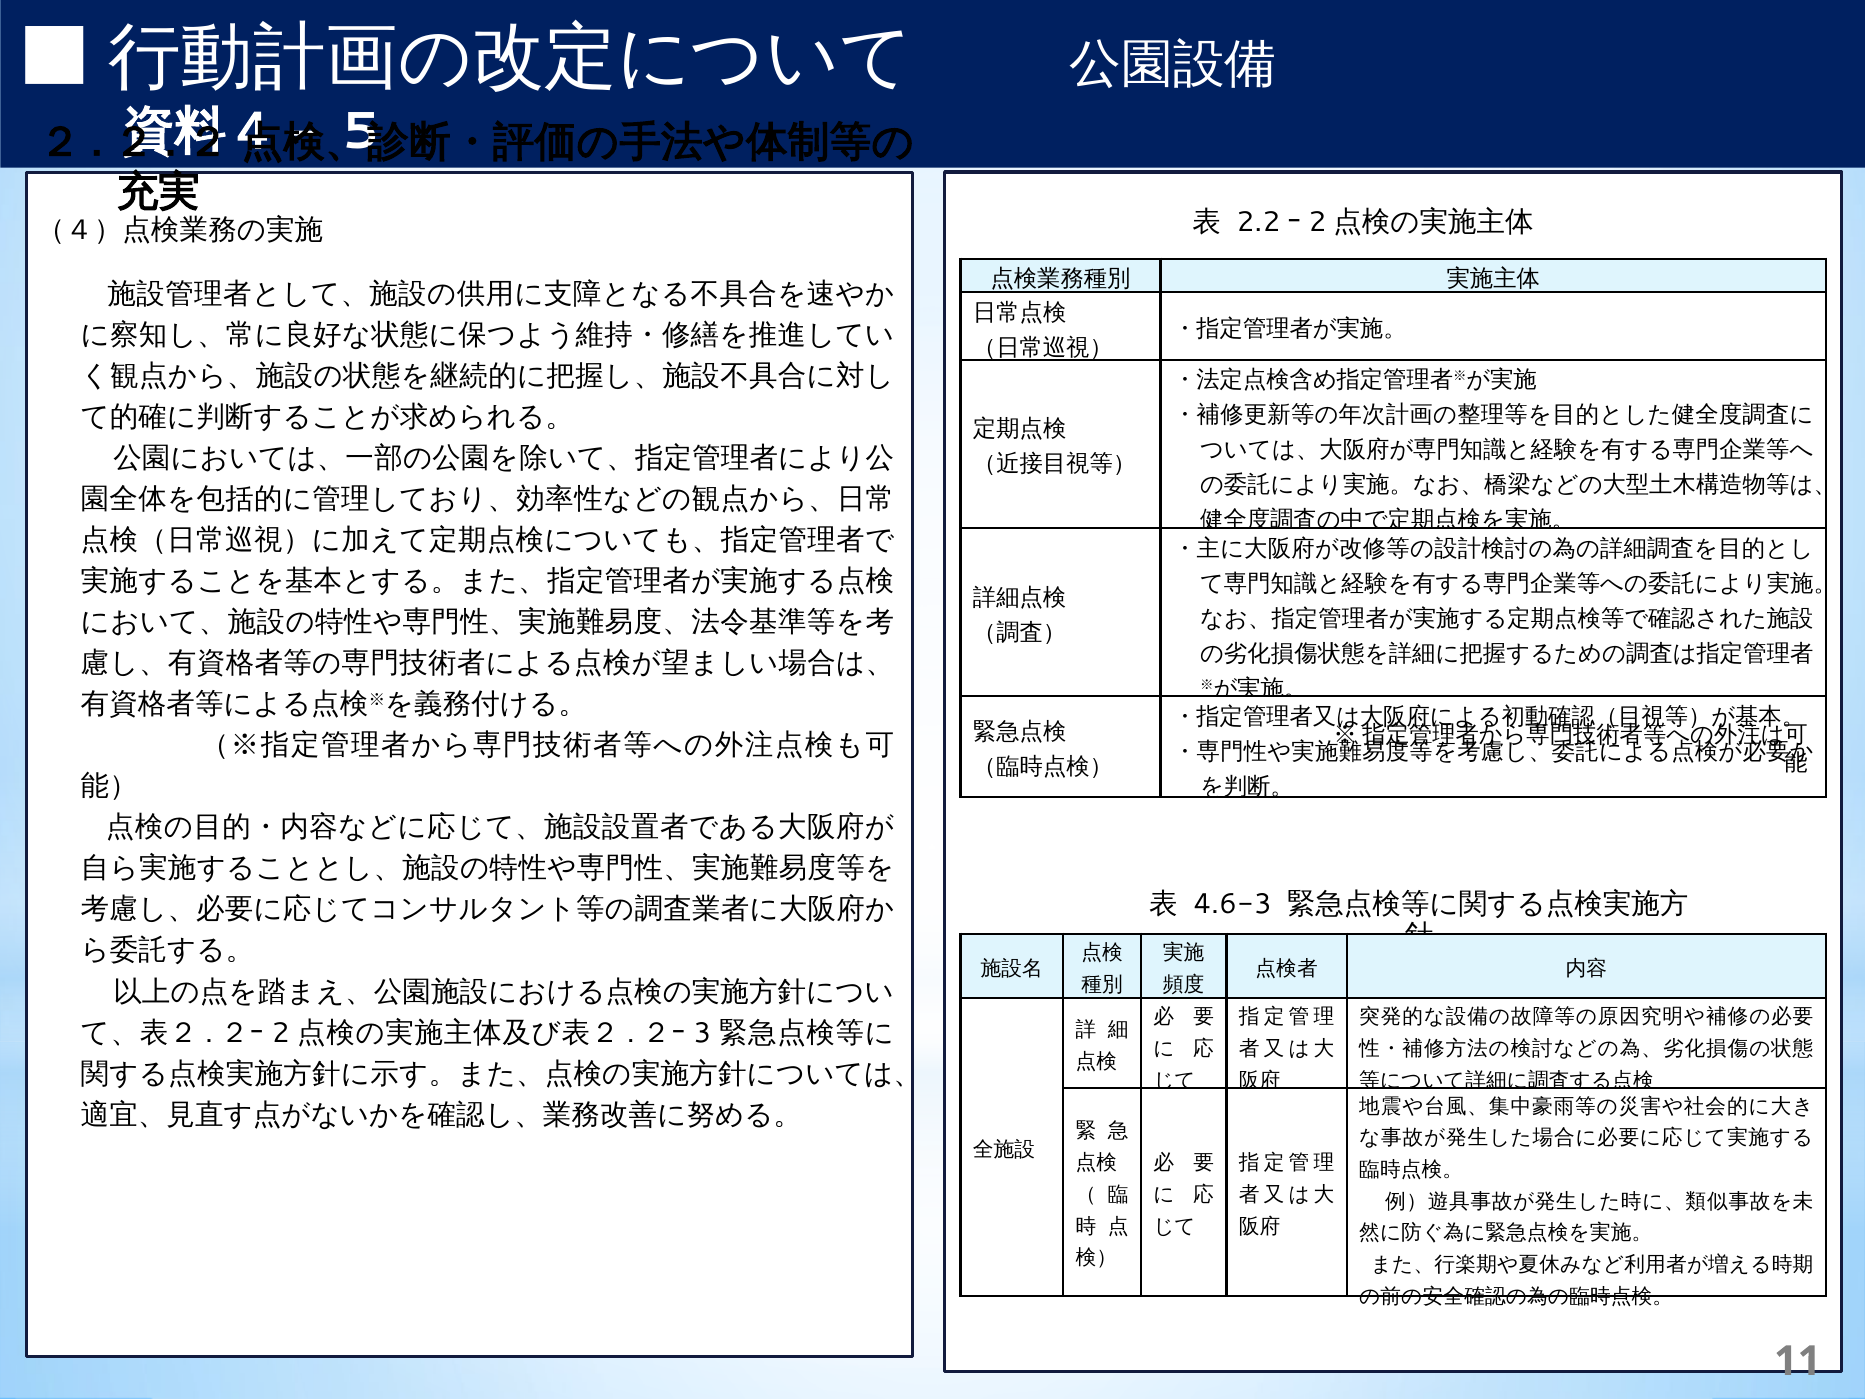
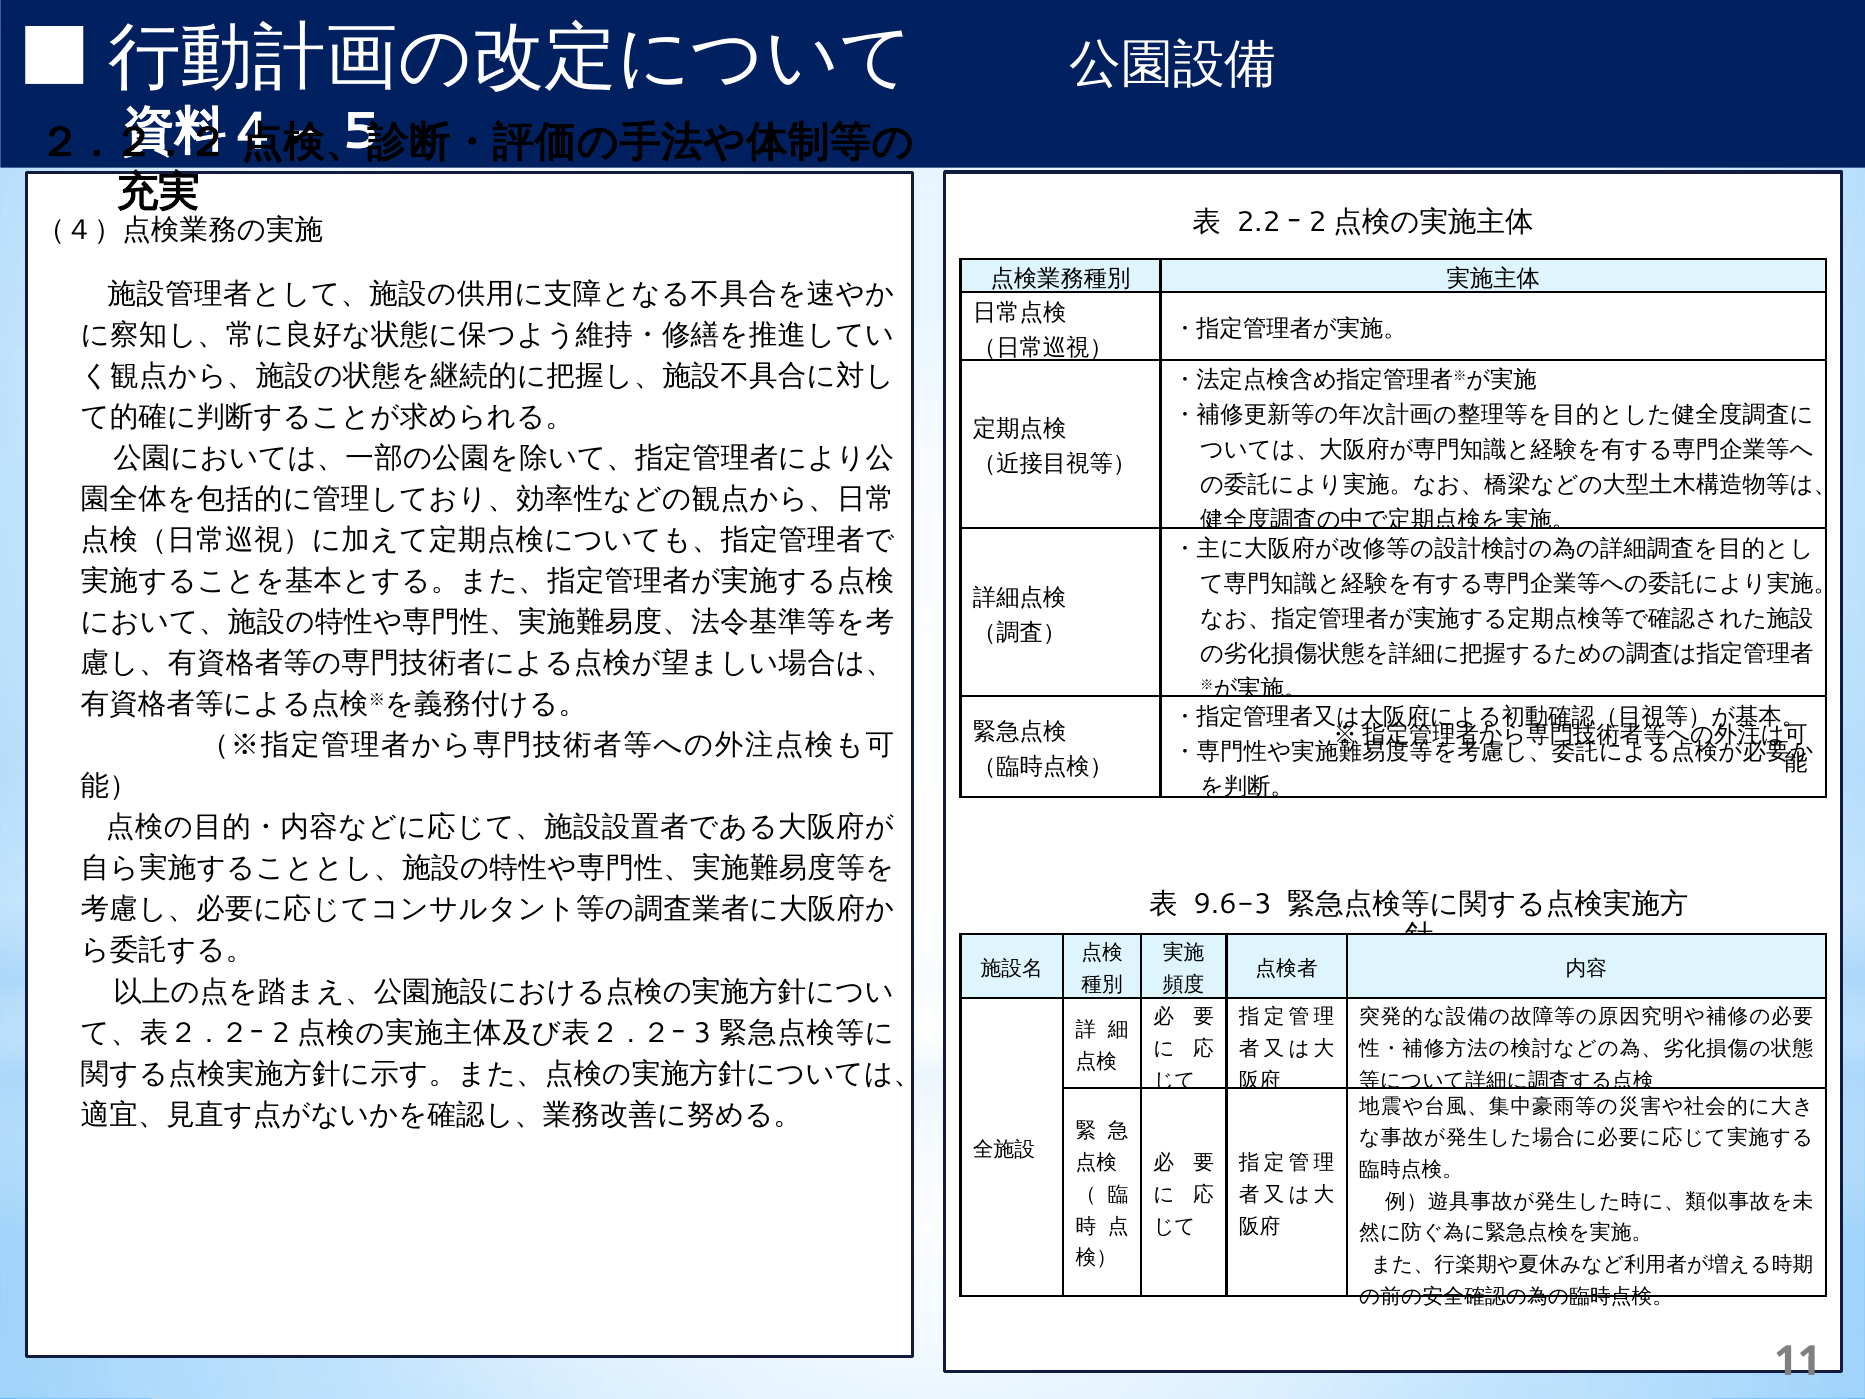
4.6-3: 4.6-3 -> 9.6-3
